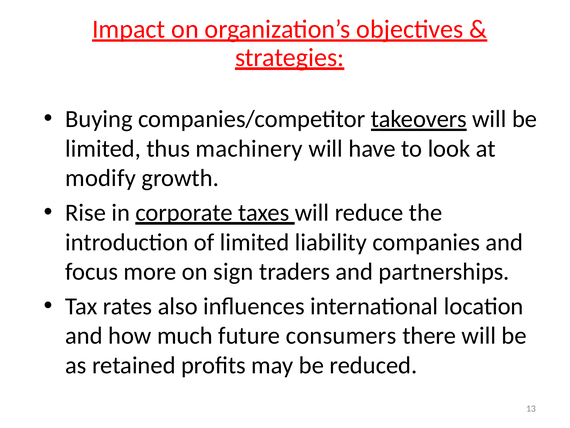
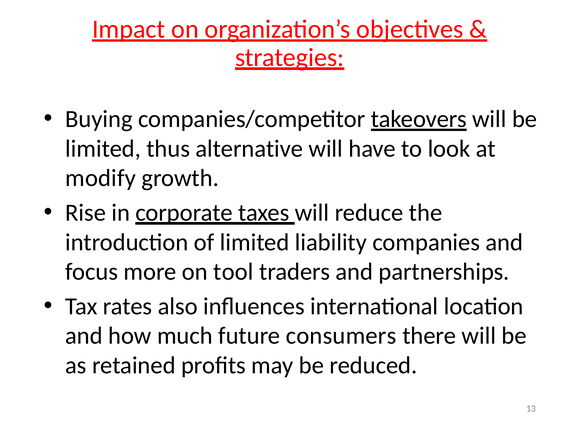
machinery: machinery -> alternative
sign: sign -> tool
